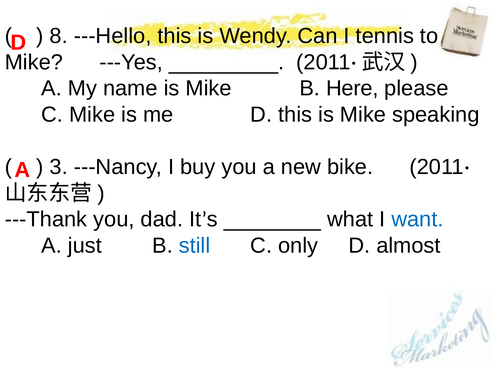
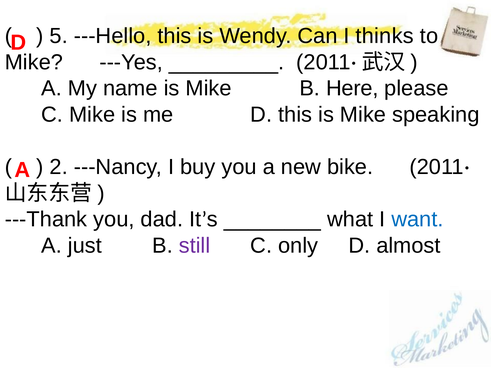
8: 8 -> 5
tennis: tennis -> thinks
3: 3 -> 2
still colour: blue -> purple
